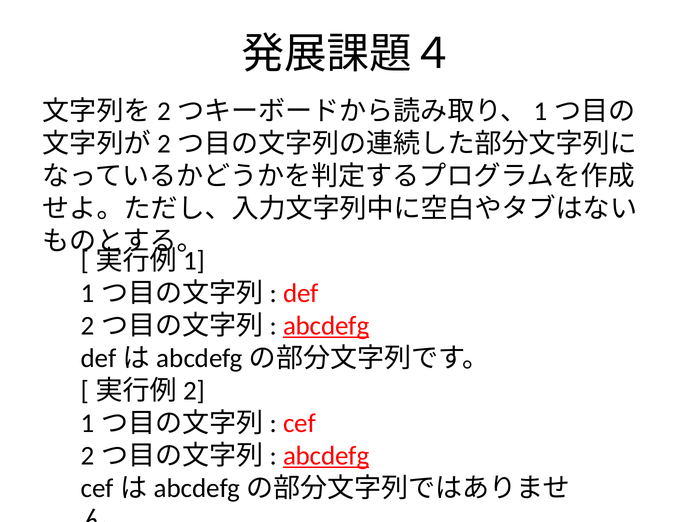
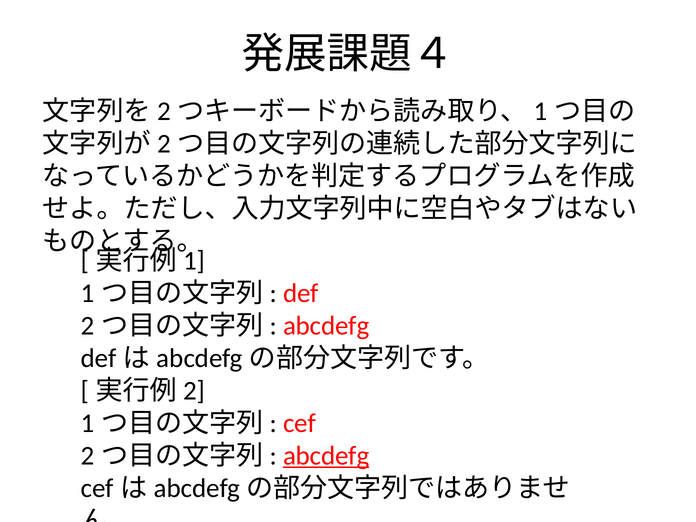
abcdefg at (326, 326) underline: present -> none
